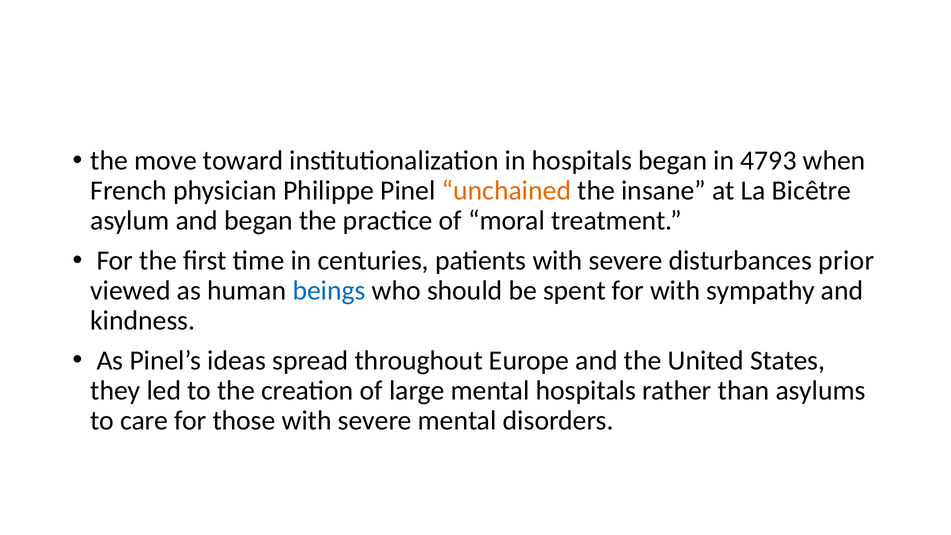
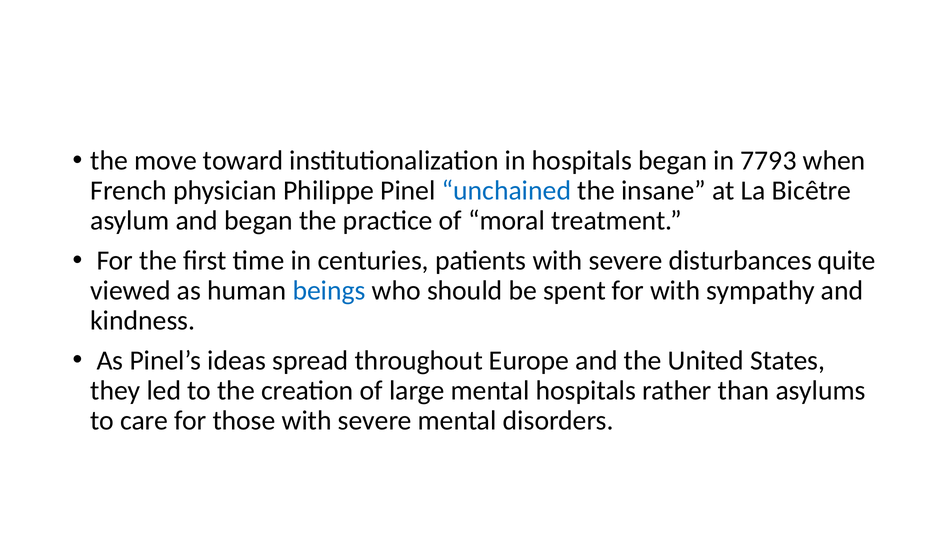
4793: 4793 -> 7793
unchained colour: orange -> blue
prior: prior -> quite
